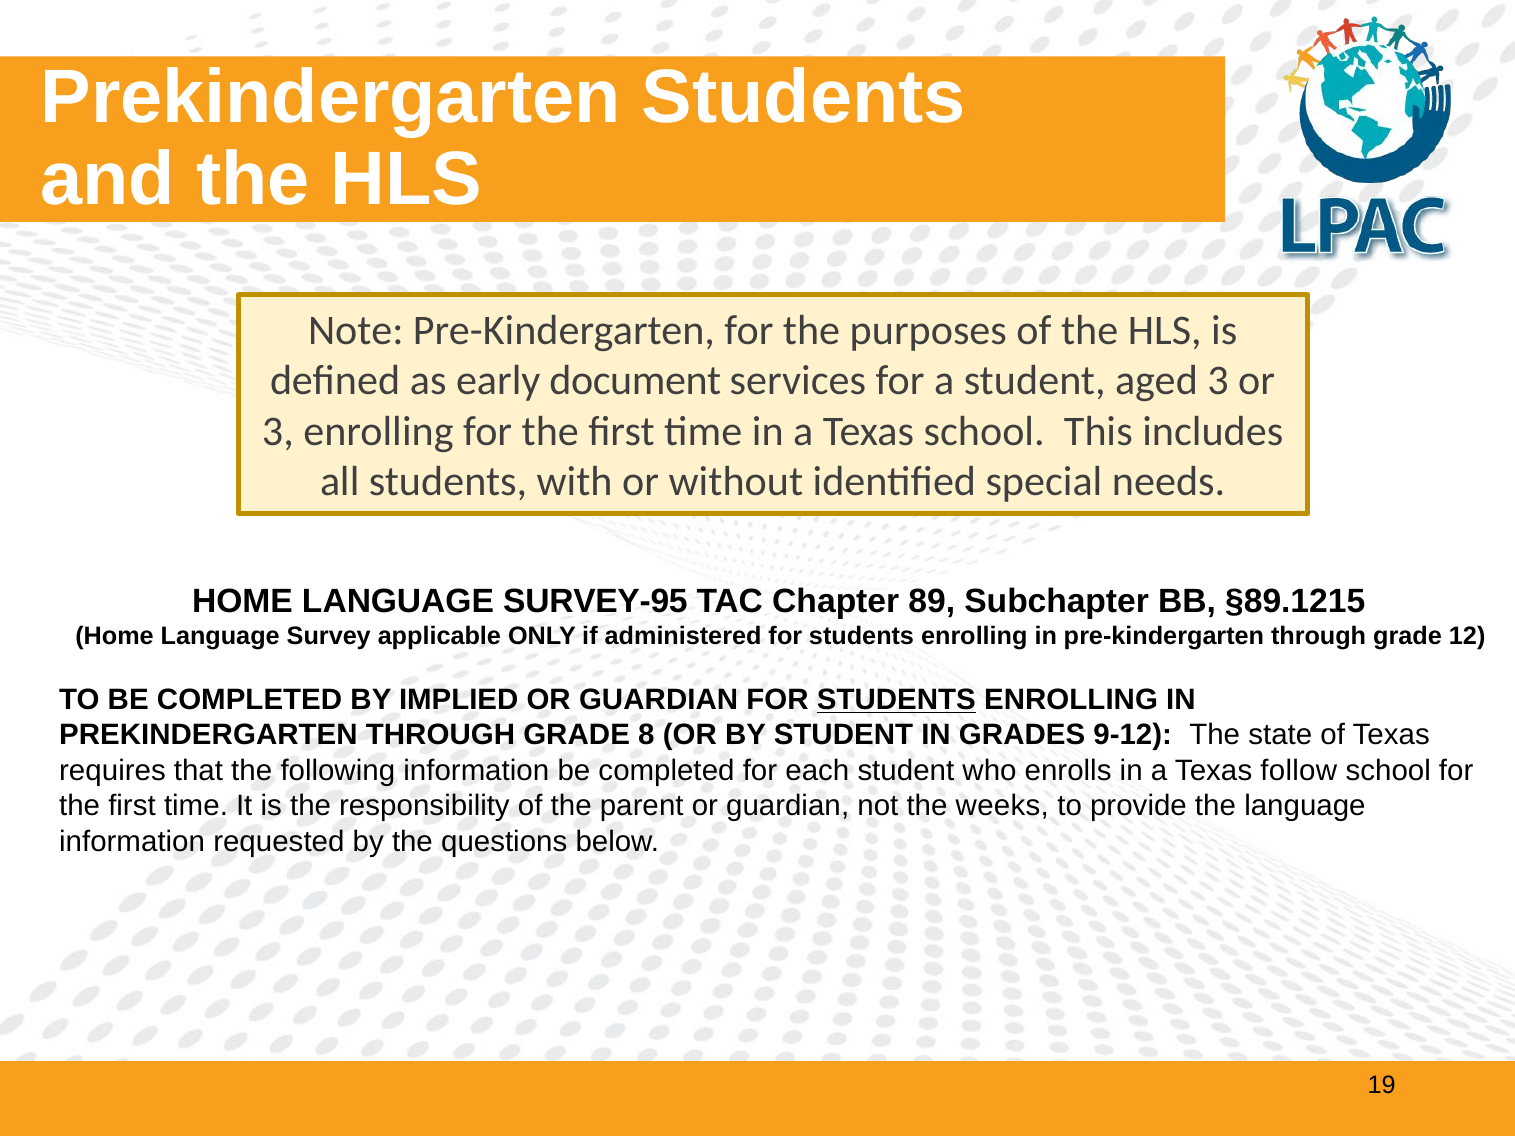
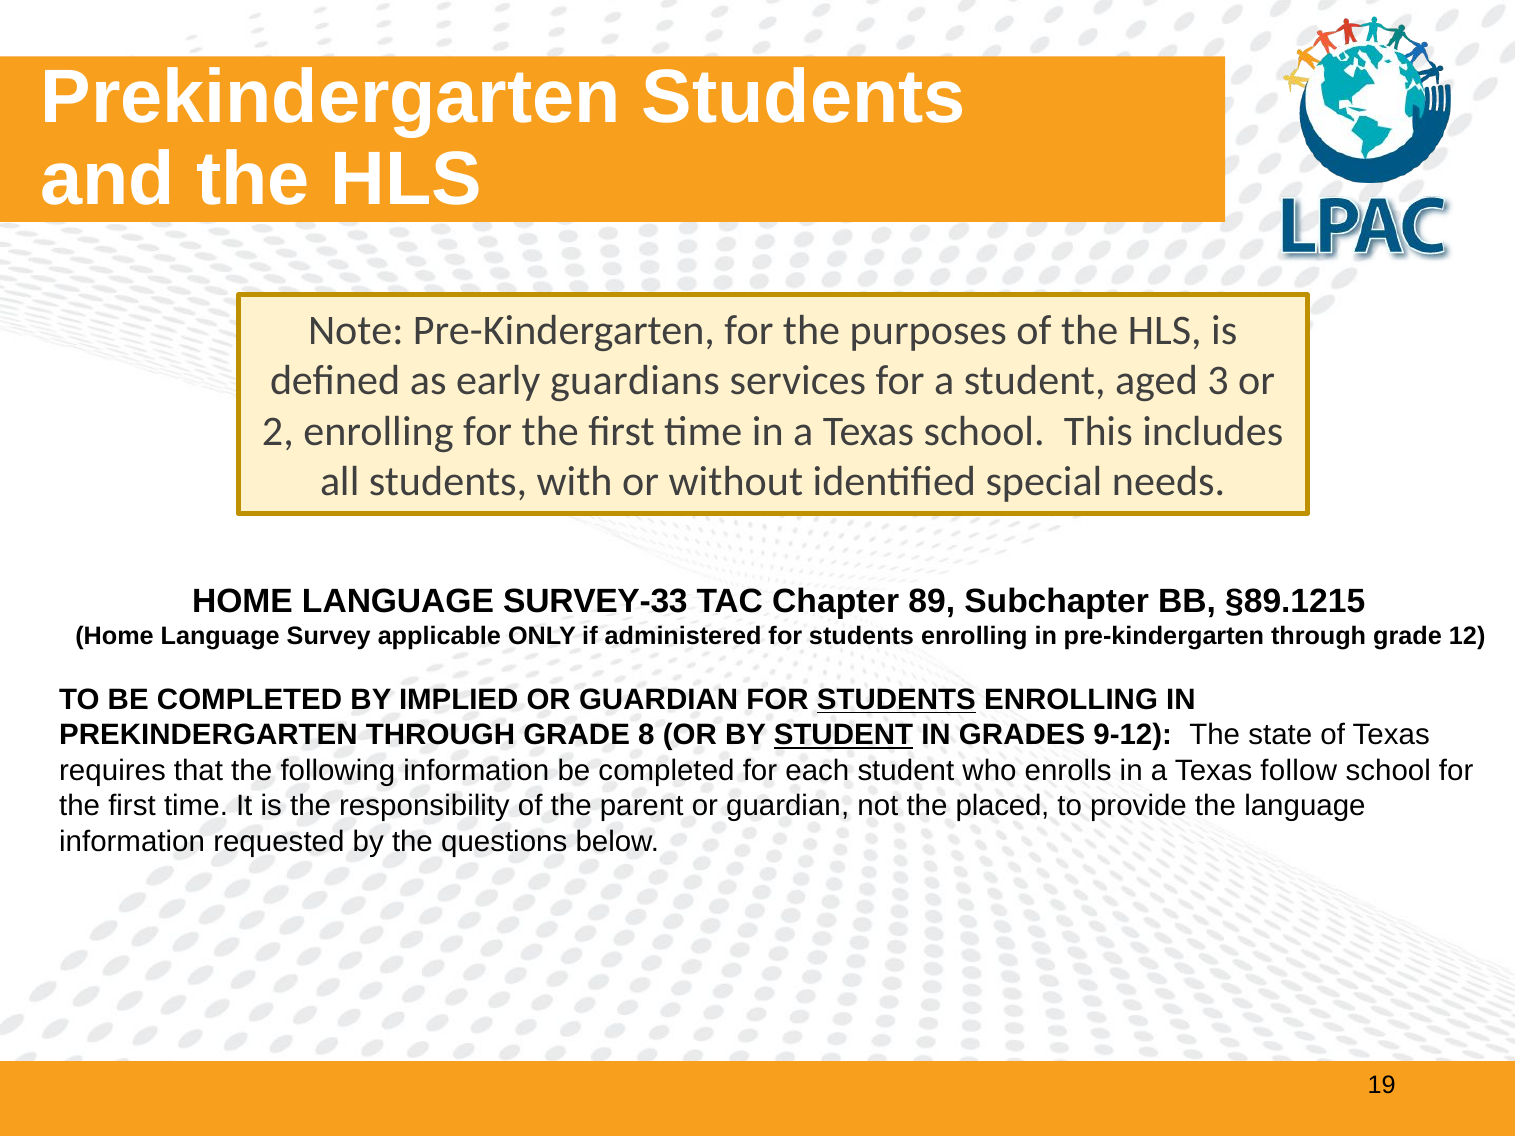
document: document -> guardians
3 at (278, 431): 3 -> 2
SURVEY-95: SURVEY-95 -> SURVEY-33
STUDENT at (843, 735) underline: none -> present
weeks: weeks -> placed
